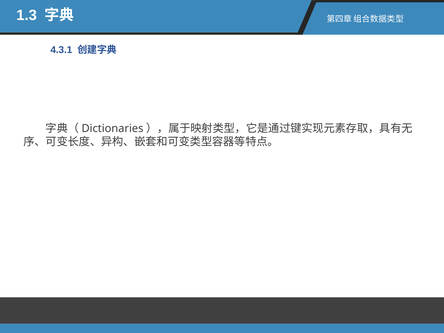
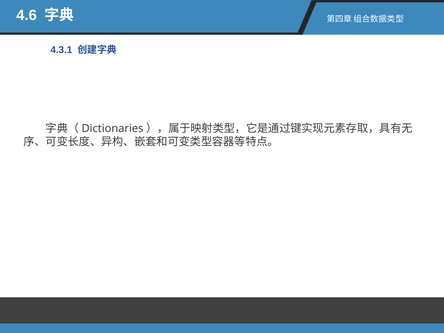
1.3: 1.3 -> 4.6
